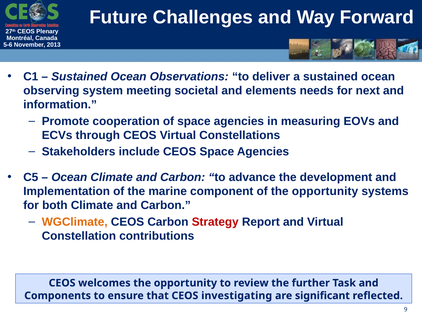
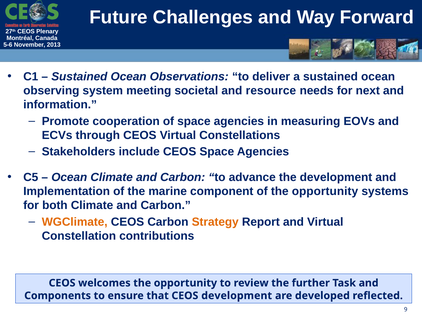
elements: elements -> resource
Strategy colour: red -> orange
CEOS investigating: investigating -> development
significant: significant -> developed
